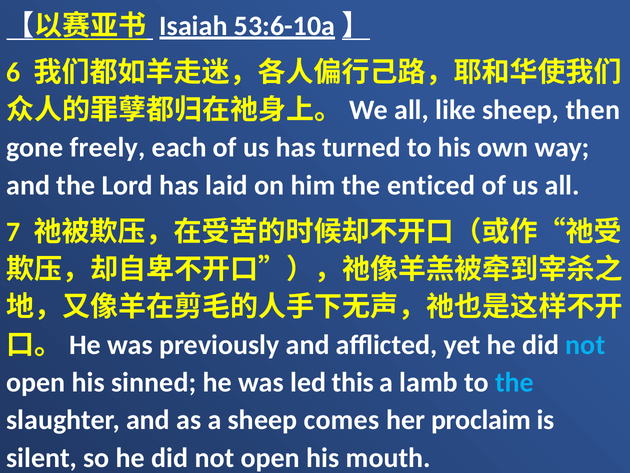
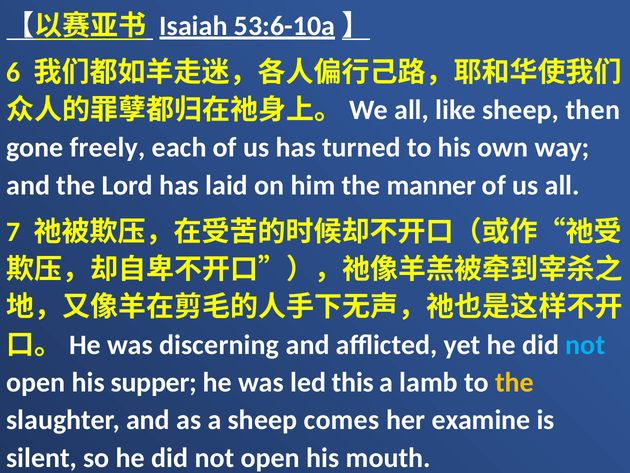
enticed: enticed -> manner
previously: previously -> discerning
sinned: sinned -> supper
the at (515, 382) colour: light blue -> yellow
proclaim: proclaim -> examine
